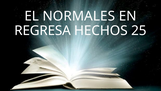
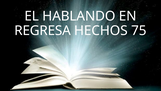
NORMALES: NORMALES -> HABLANDO
25: 25 -> 75
